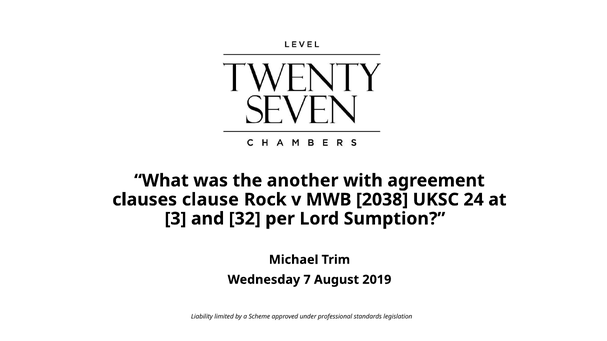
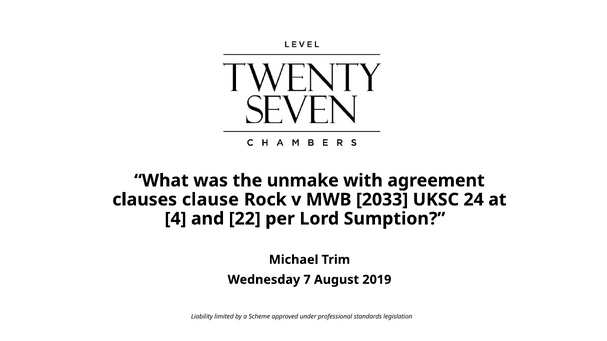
another: another -> unmake
2038: 2038 -> 2033
3: 3 -> 4
32: 32 -> 22
